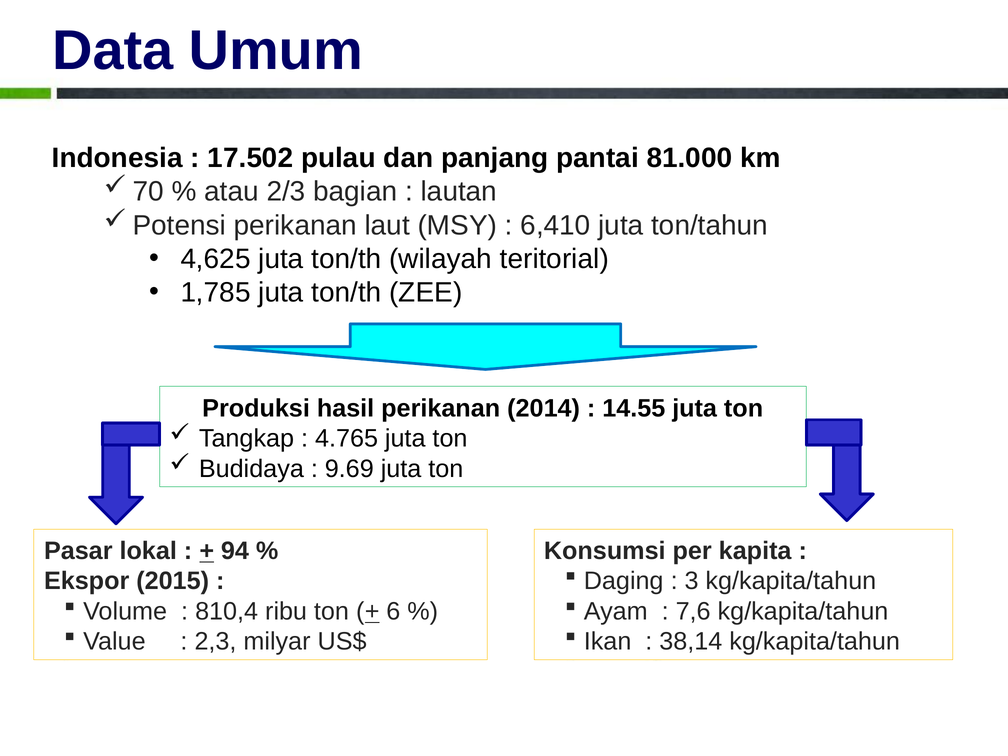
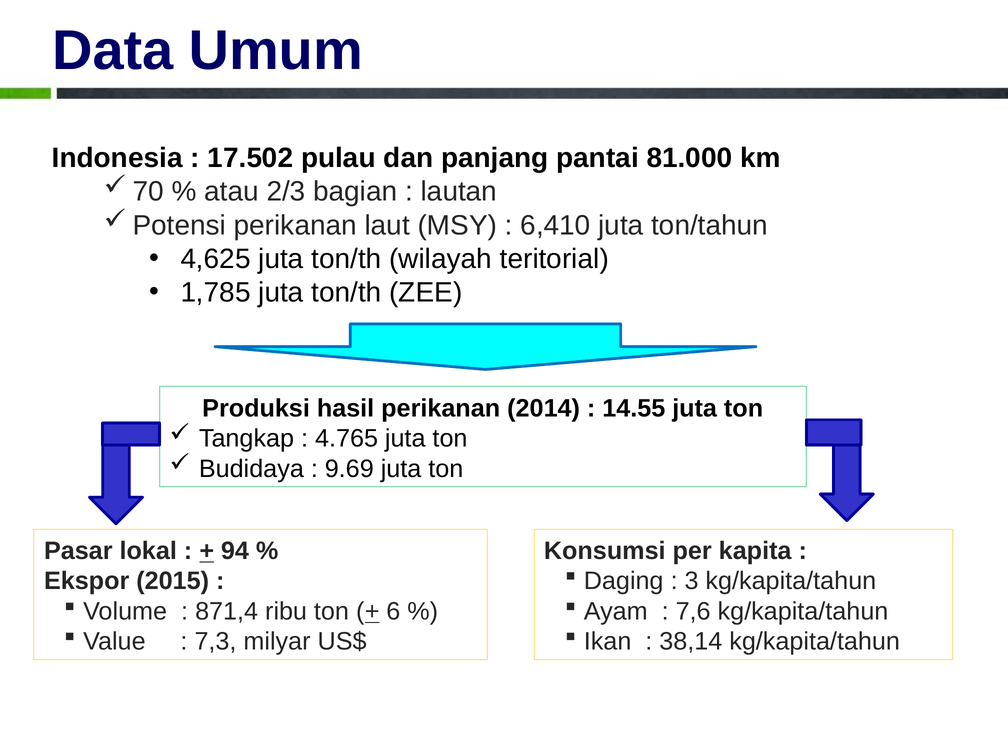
810,4: 810,4 -> 871,4
2,3: 2,3 -> 7,3
